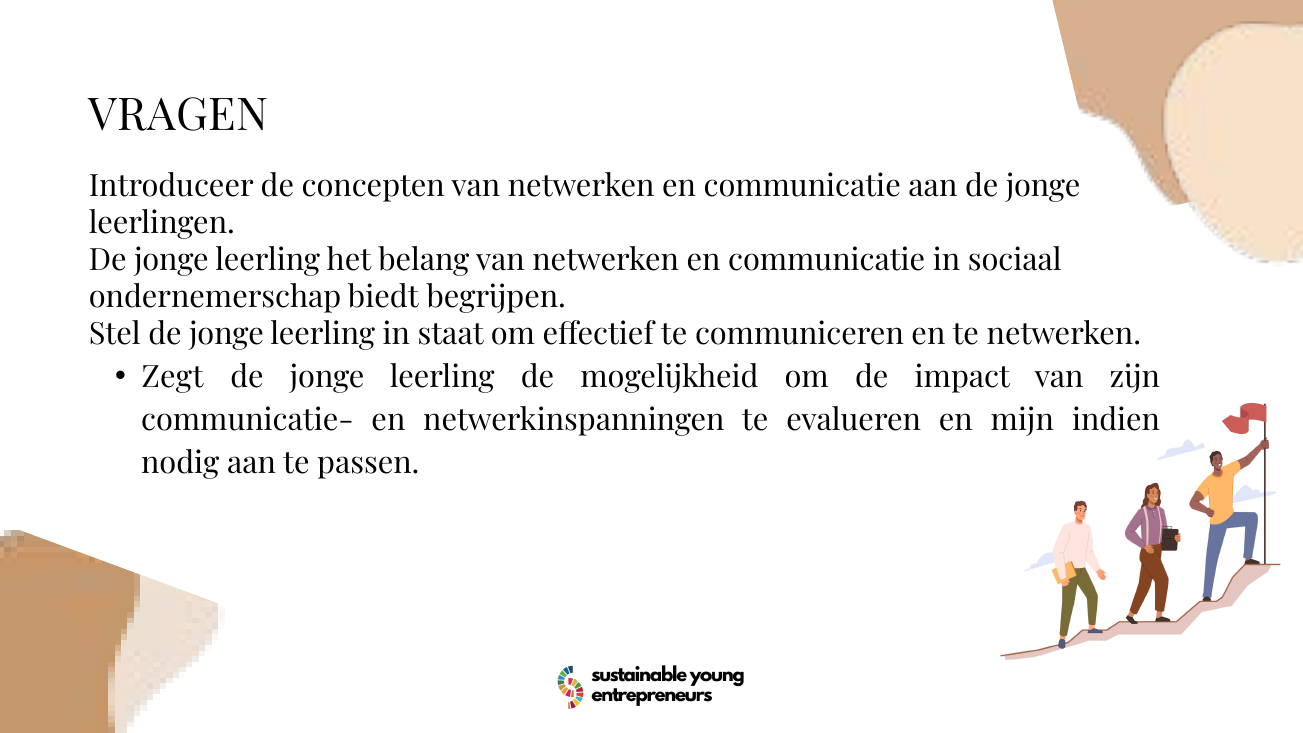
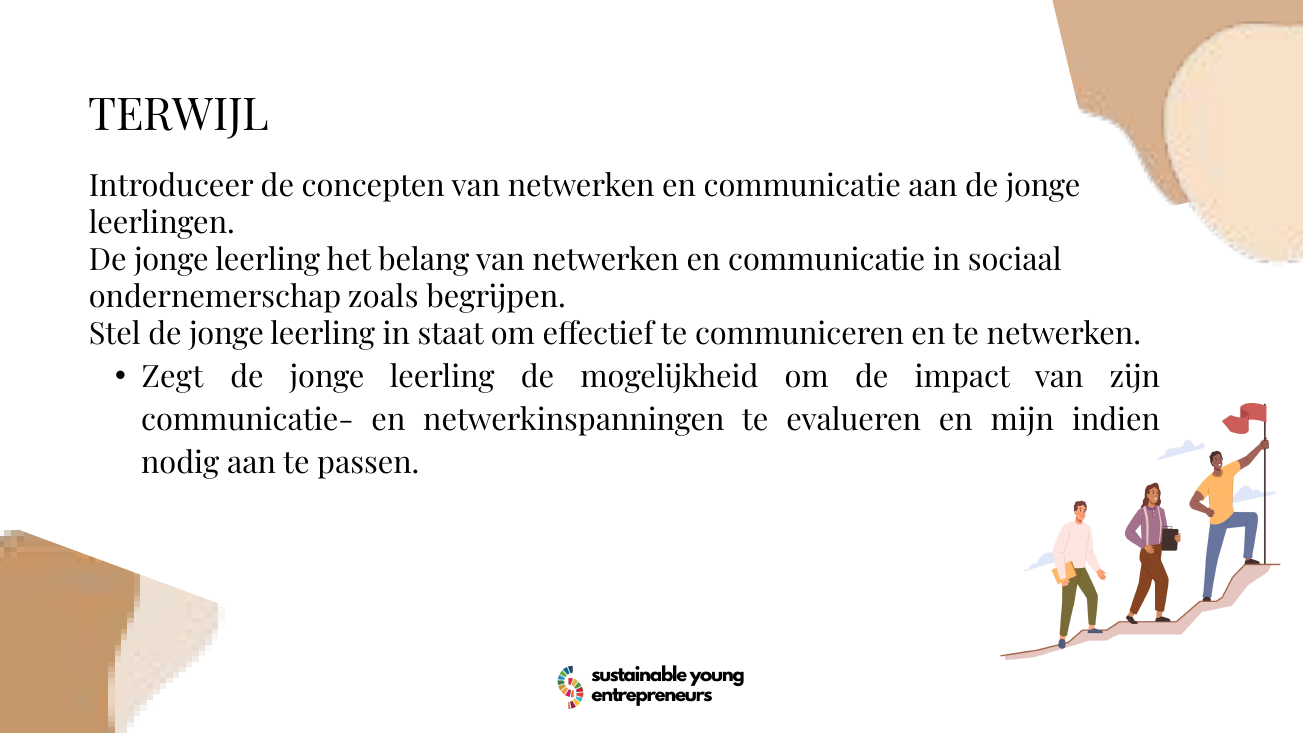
VRAGEN: VRAGEN -> TERWIJL
biedt: biedt -> zoals
